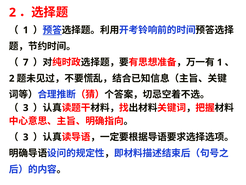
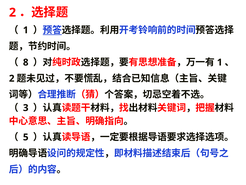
7: 7 -> 8
3 at (26, 137): 3 -> 5
